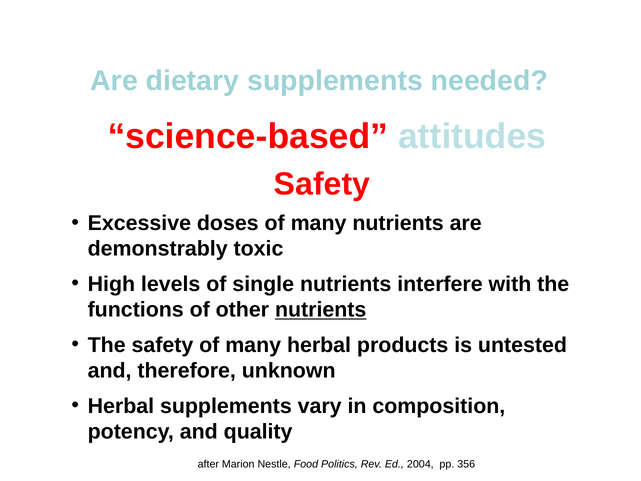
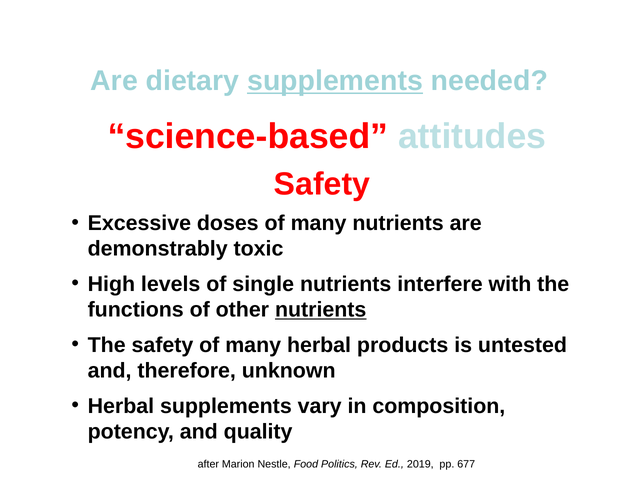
supplements at (335, 81) underline: none -> present
2004: 2004 -> 2019
356: 356 -> 677
